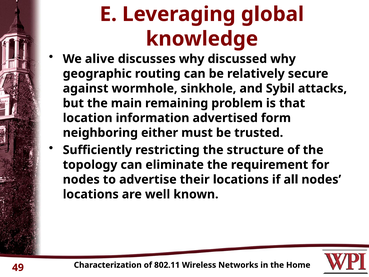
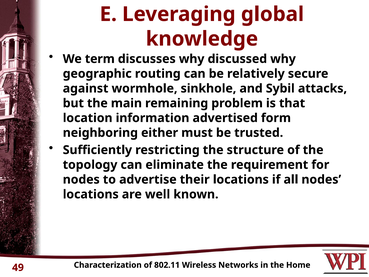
alive: alive -> term
